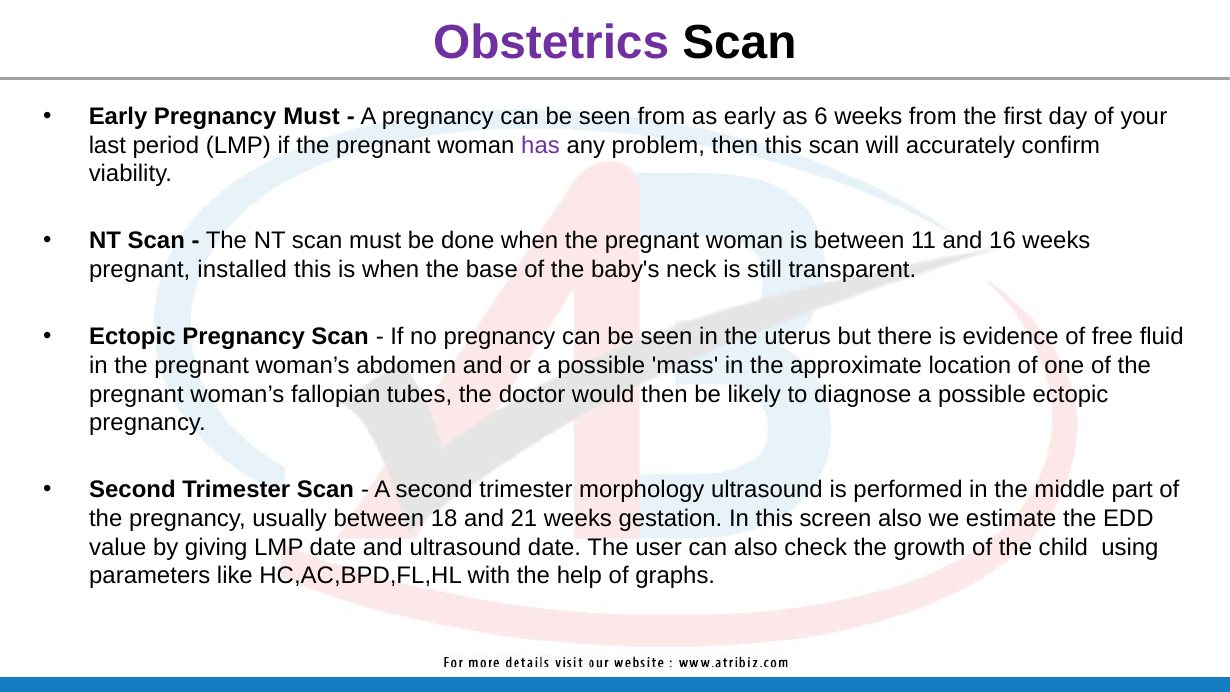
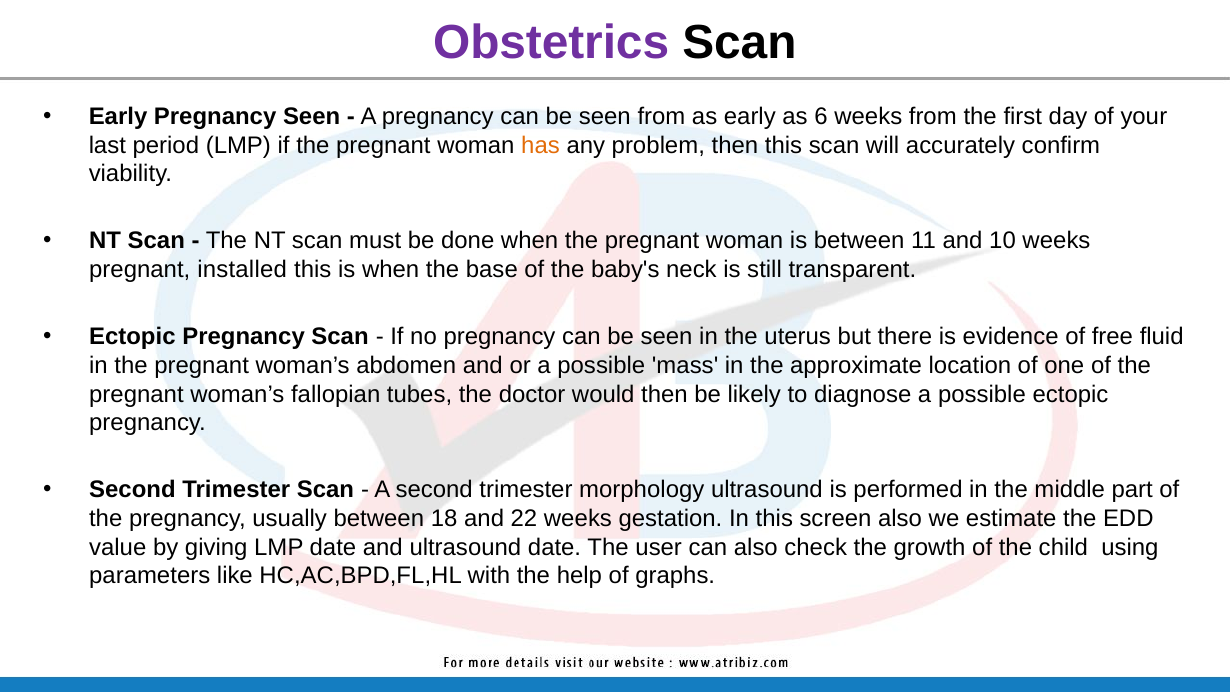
Pregnancy Must: Must -> Seen
has colour: purple -> orange
16: 16 -> 10
21: 21 -> 22
